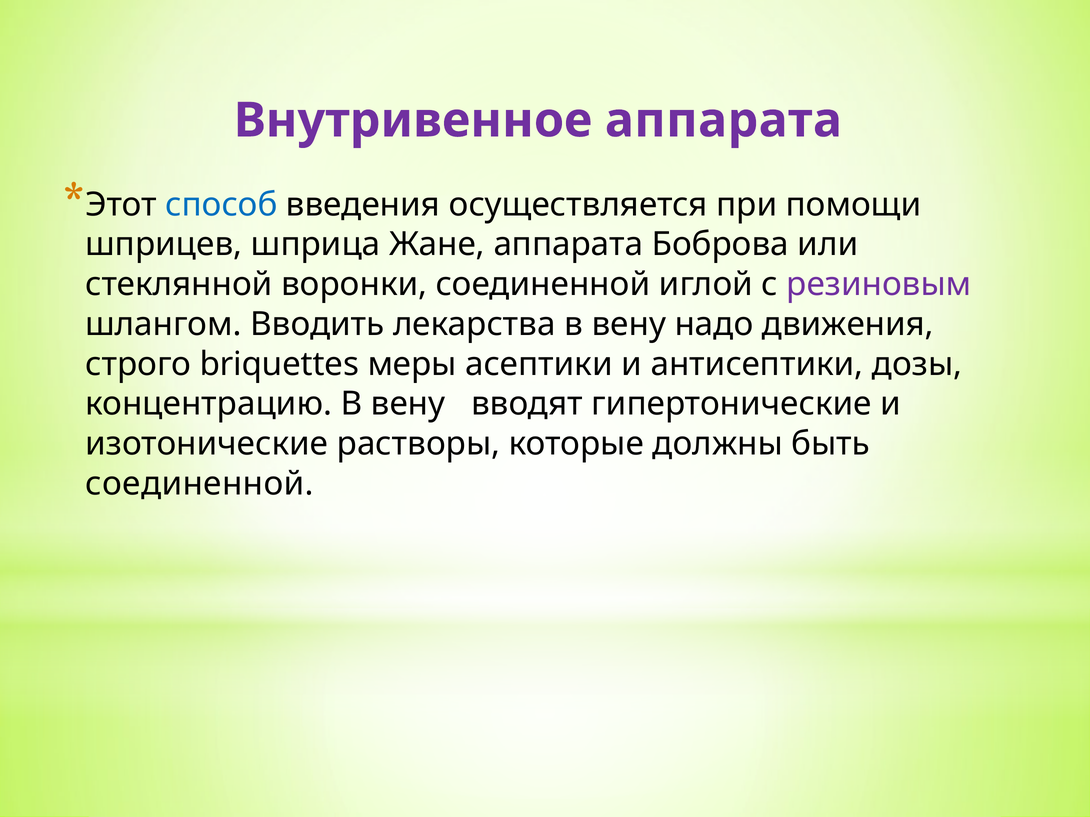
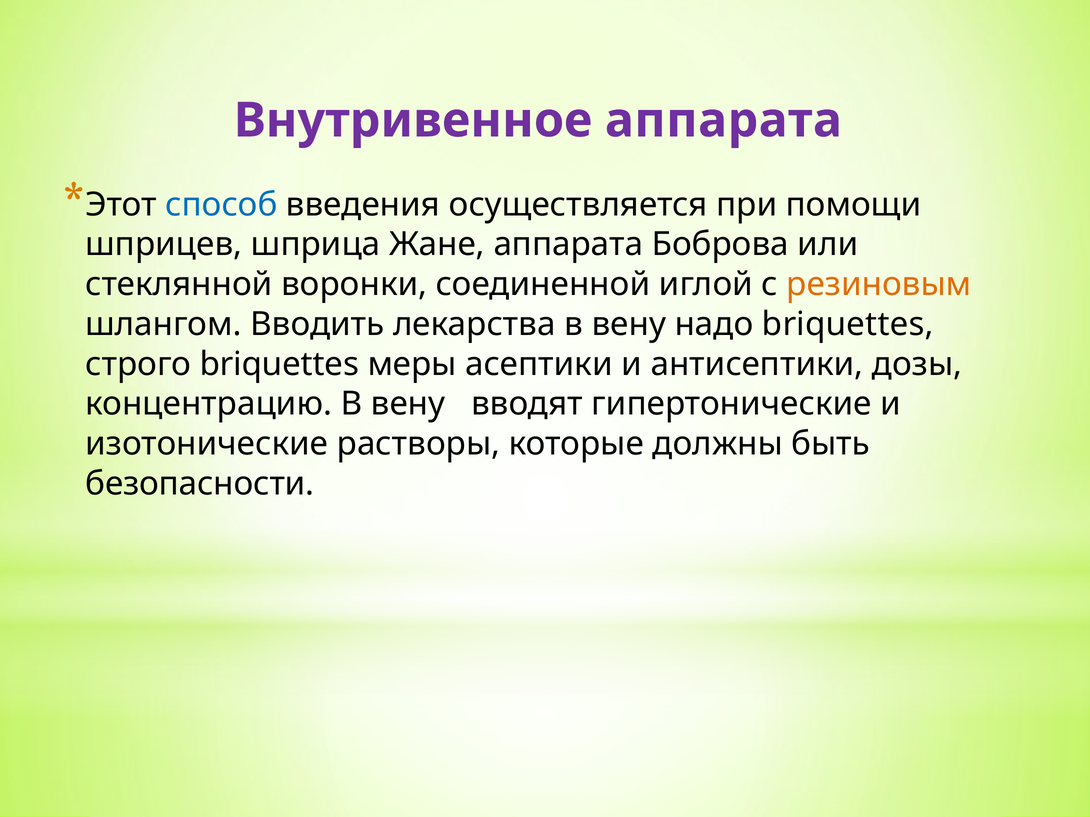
резиновым colour: purple -> orange
надо движения: движения -> briquettes
соединенной at (200, 484): соединенной -> безопасности
